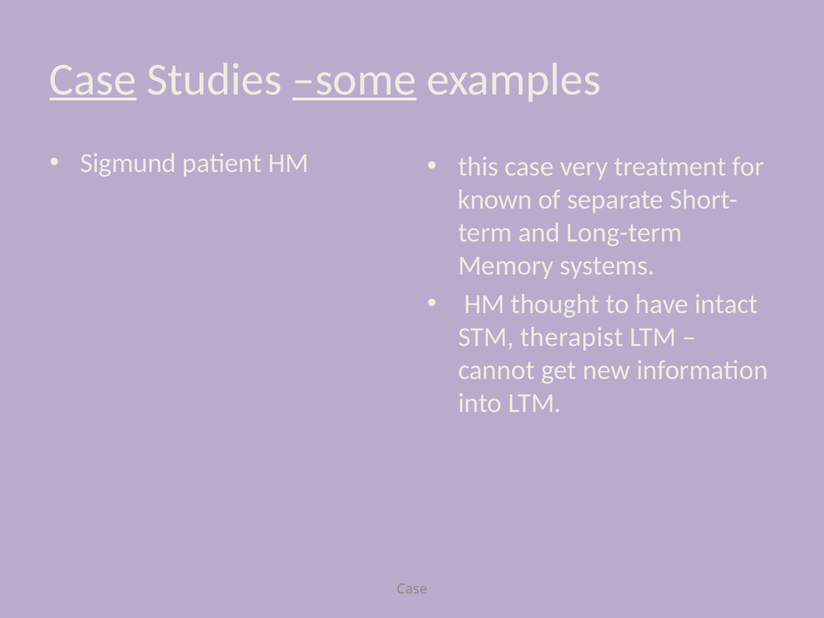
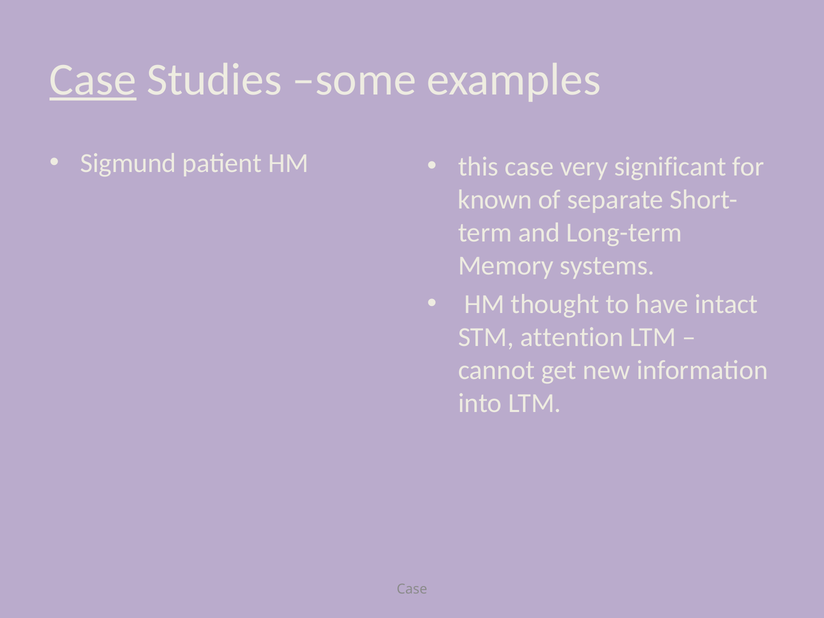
some underline: present -> none
treatment: treatment -> significant
therapist: therapist -> attention
